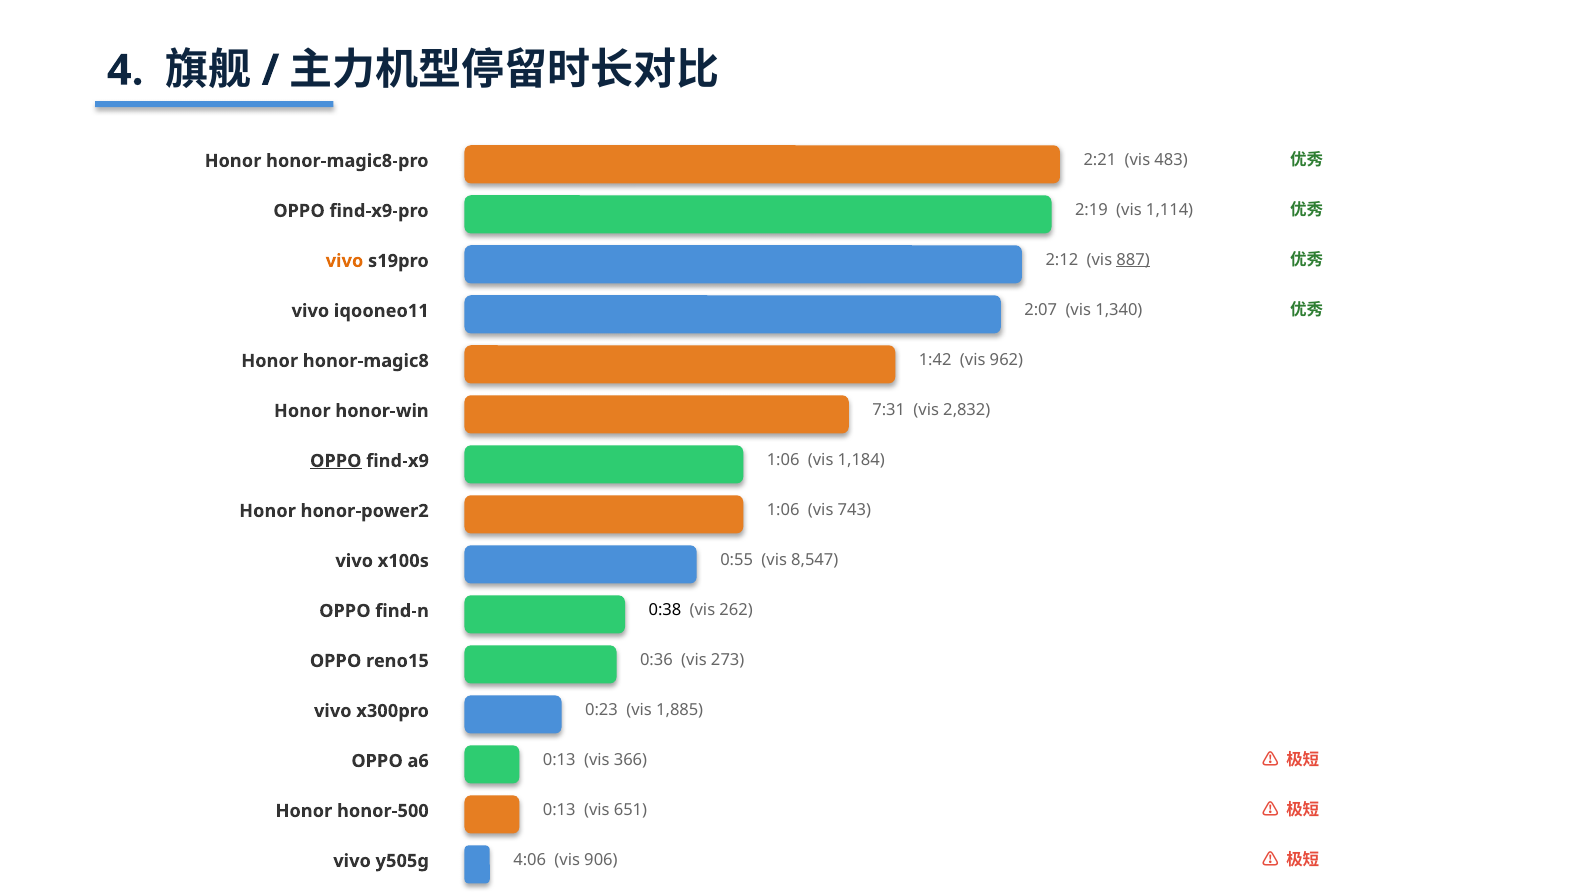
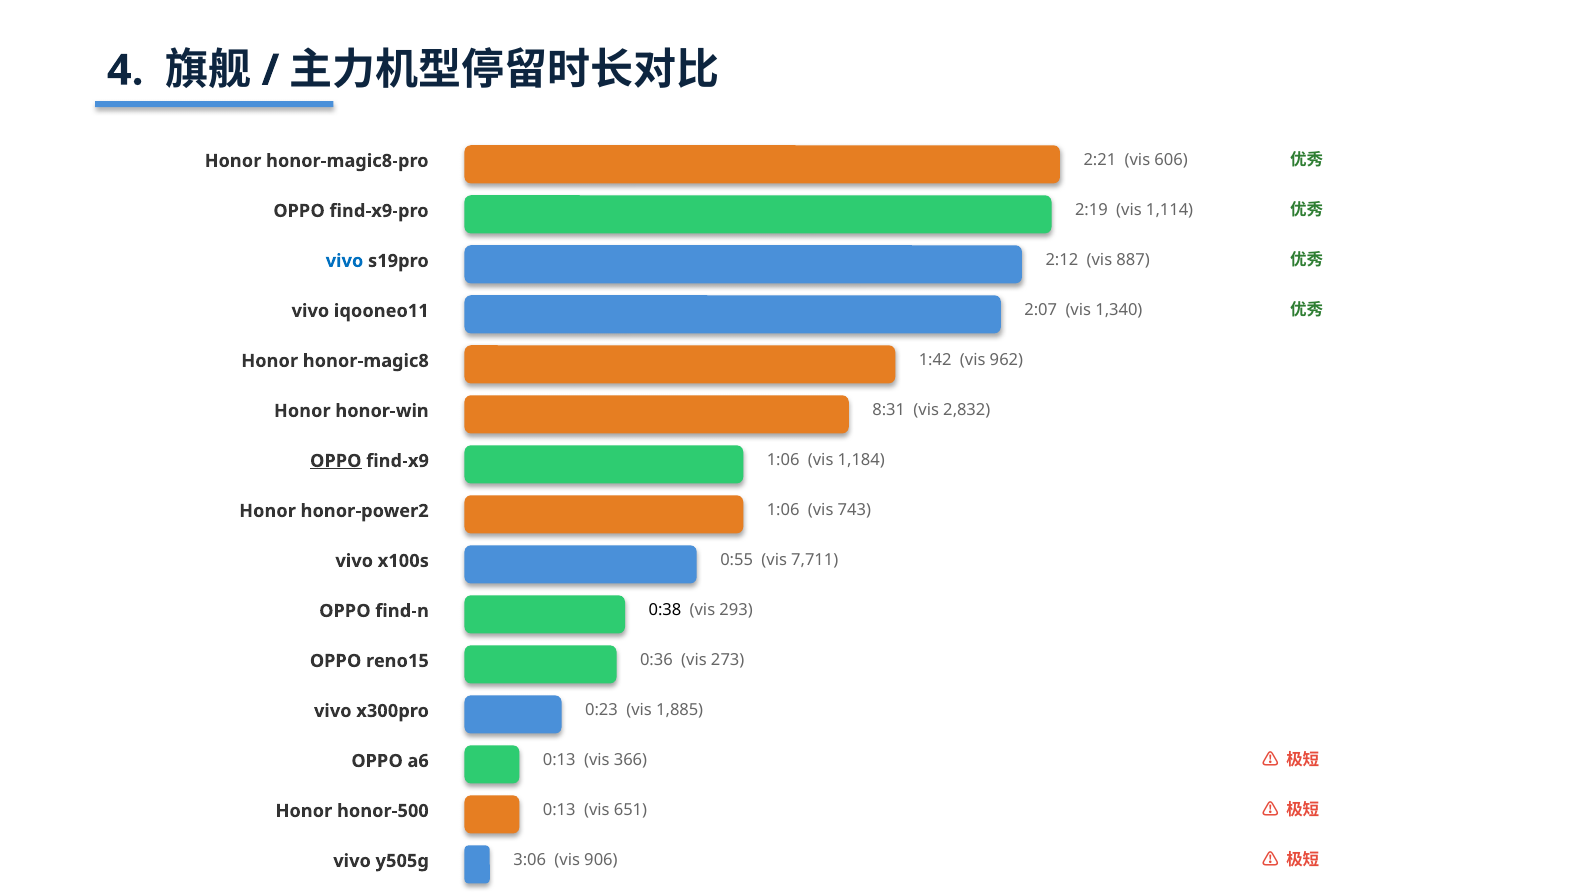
483: 483 -> 606
vivo at (345, 261) colour: orange -> blue
887 underline: present -> none
7:31: 7:31 -> 8:31
8,547: 8,547 -> 7,711
262: 262 -> 293
4:06: 4:06 -> 3:06
